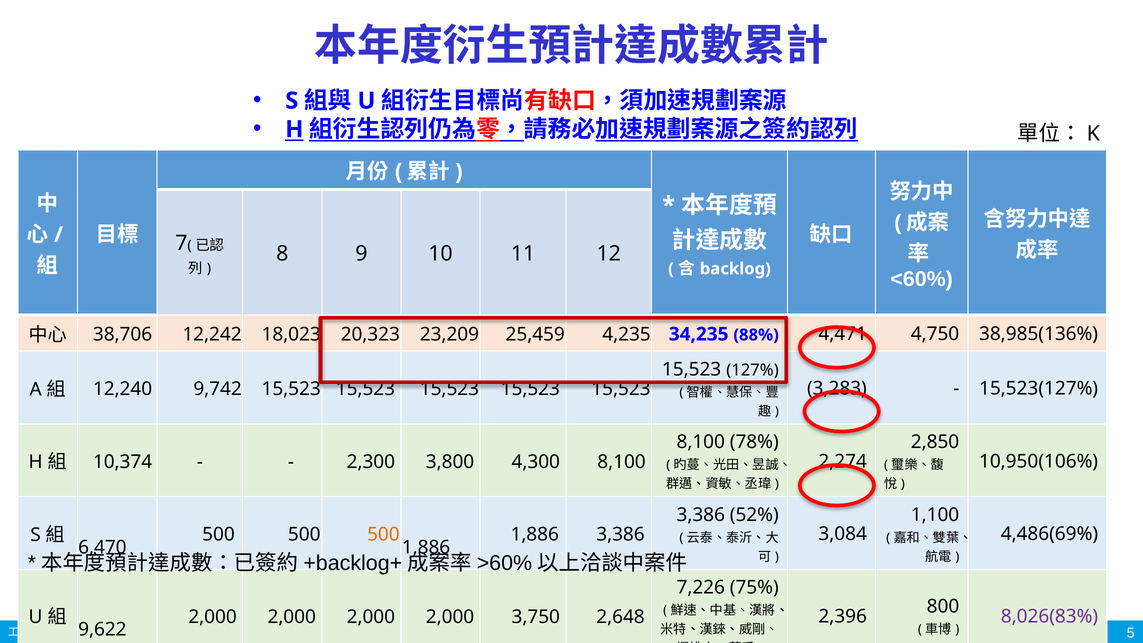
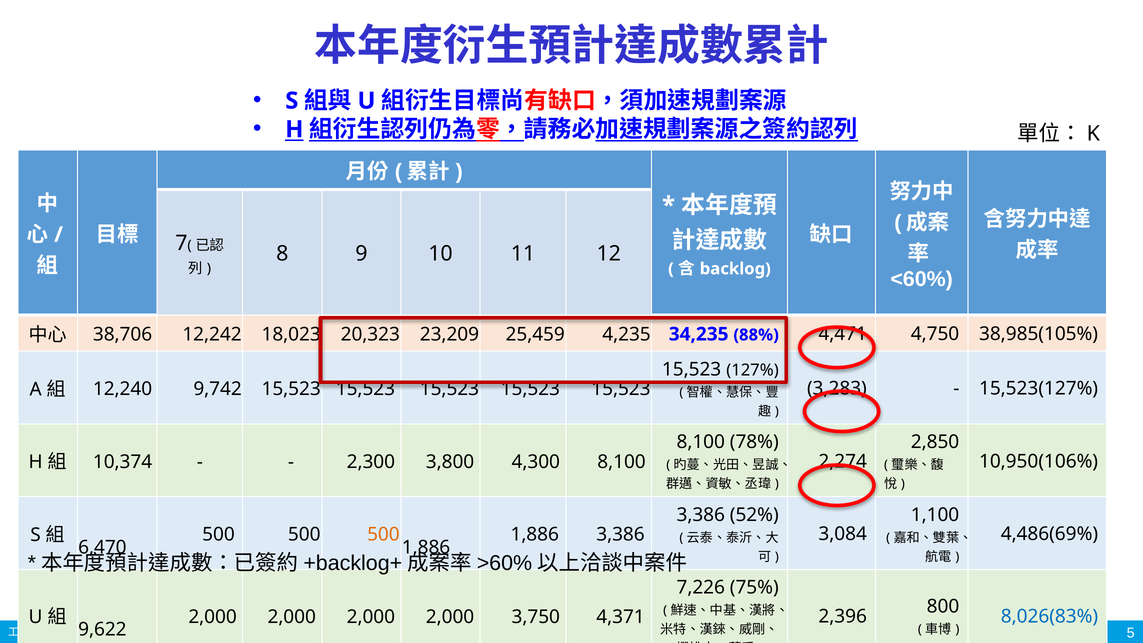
38,985(136%: 38,985(136% -> 38,985(105%
8,026(83% colour: purple -> blue
2,648: 2,648 -> 4,371
